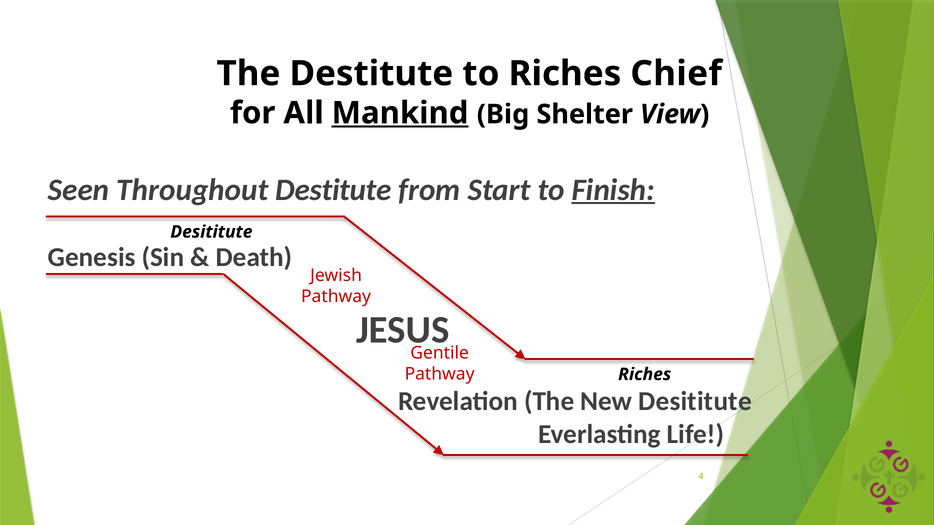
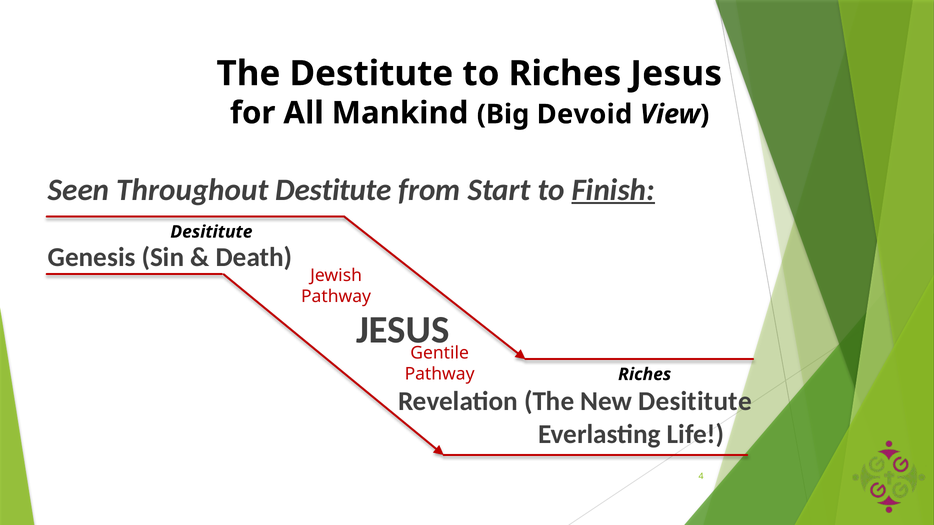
Riches Chief: Chief -> Jesus
Mankind underline: present -> none
Shelter: Shelter -> Devoid
